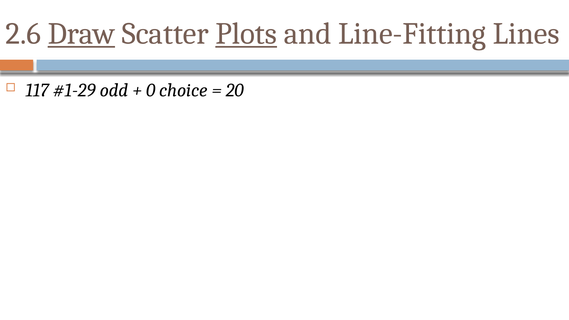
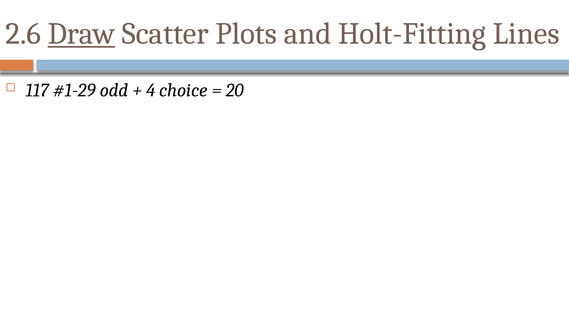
Plots underline: present -> none
Line-Fitting: Line-Fitting -> Holt-Fitting
0: 0 -> 4
